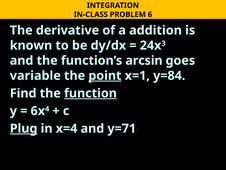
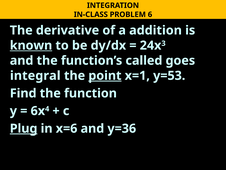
known underline: none -> present
arcsin: arcsin -> called
variable: variable -> integral
y=84: y=84 -> y=53
function underline: present -> none
x=4: x=4 -> x=6
y=71: y=71 -> y=36
